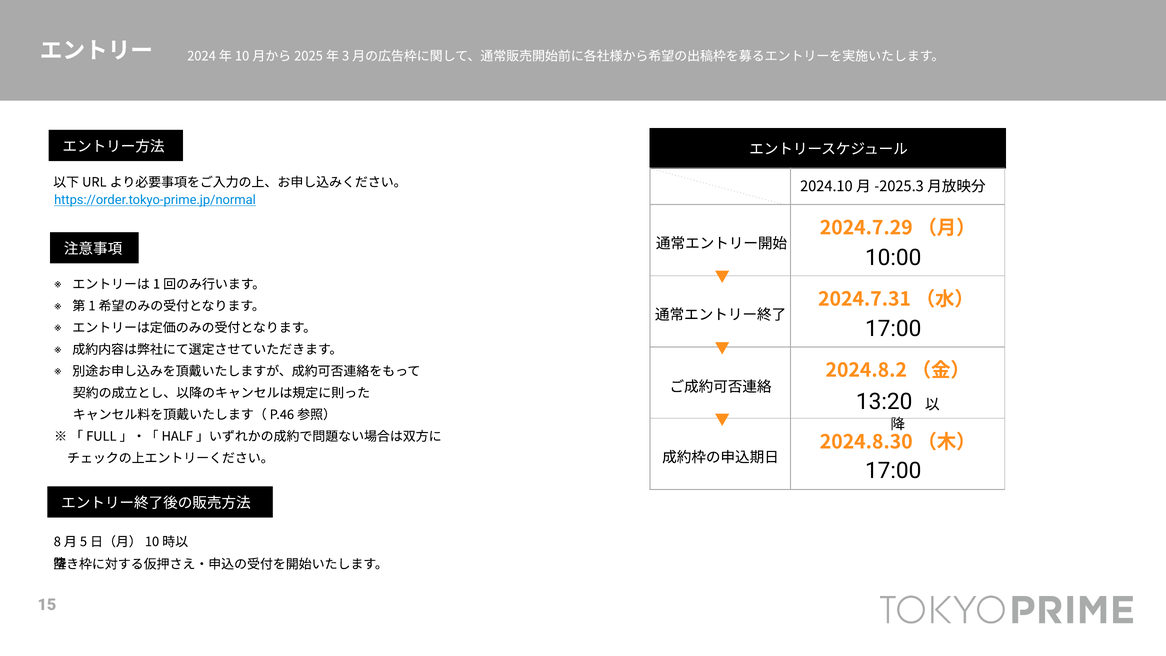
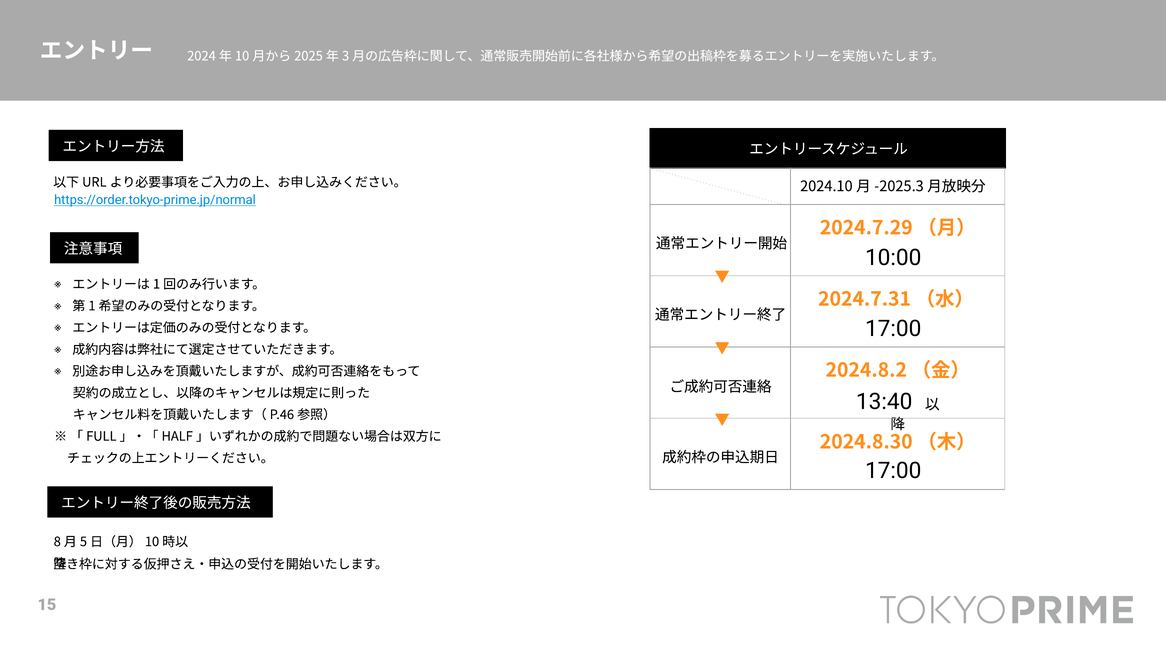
13:20: 13:20 -> 13:40
